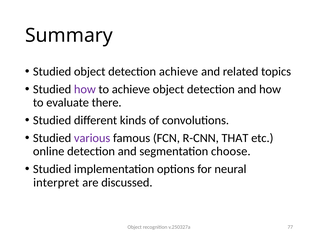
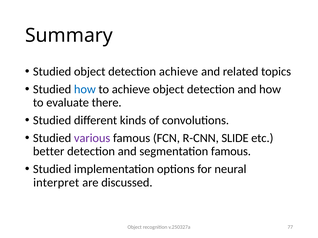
how at (85, 89) colour: purple -> blue
THAT: THAT -> SLIDE
online: online -> better
segmentation choose: choose -> famous
